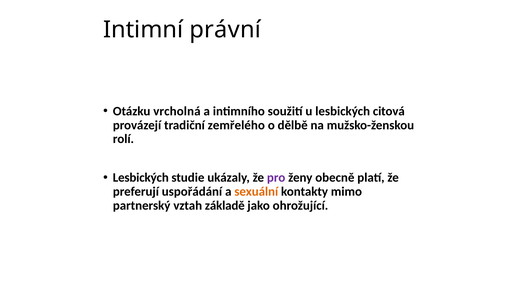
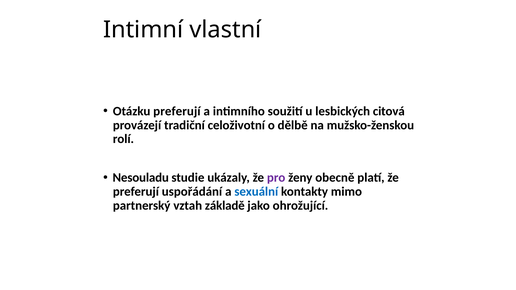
právní: právní -> vlastní
Otázku vrcholná: vrcholná -> preferují
zemřelého: zemřelého -> celoživotní
Lesbických at (141, 178): Lesbických -> Nesouladu
sexuální colour: orange -> blue
